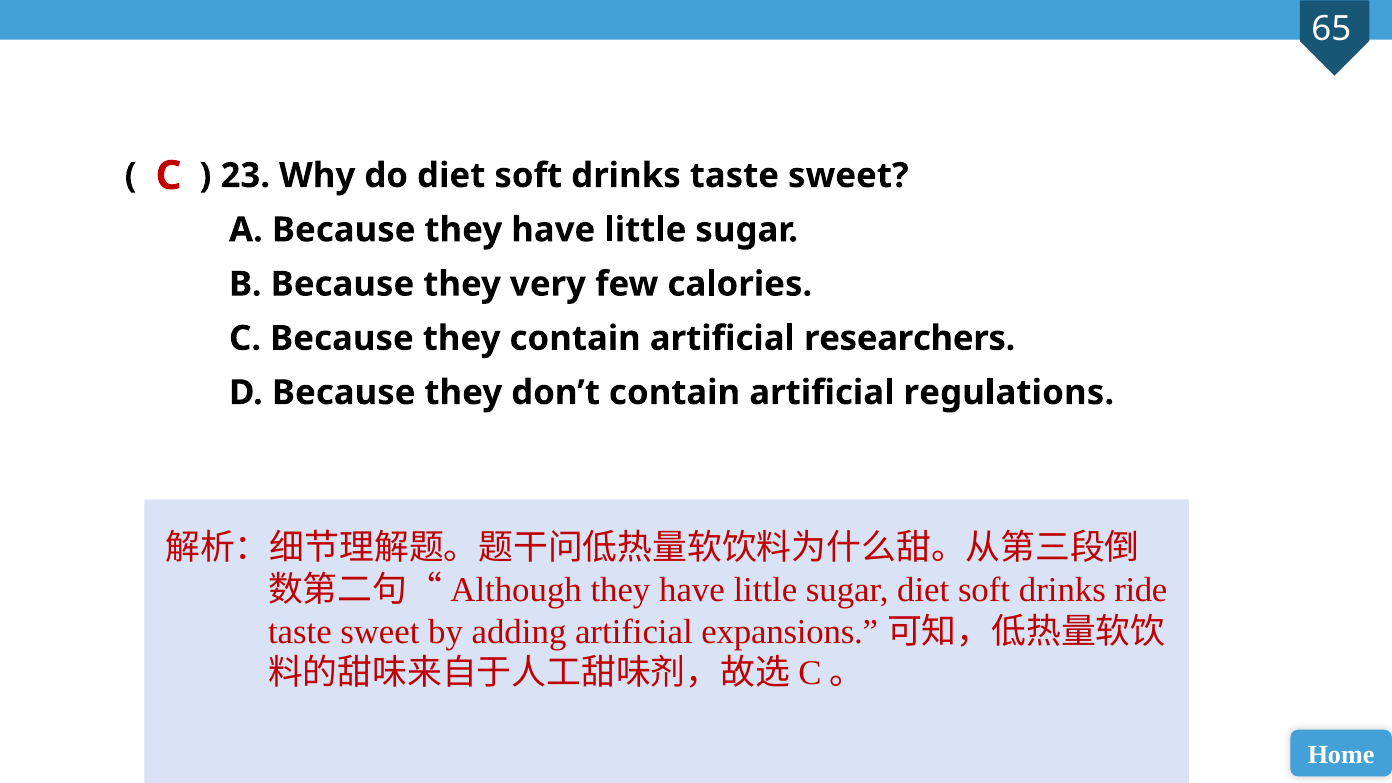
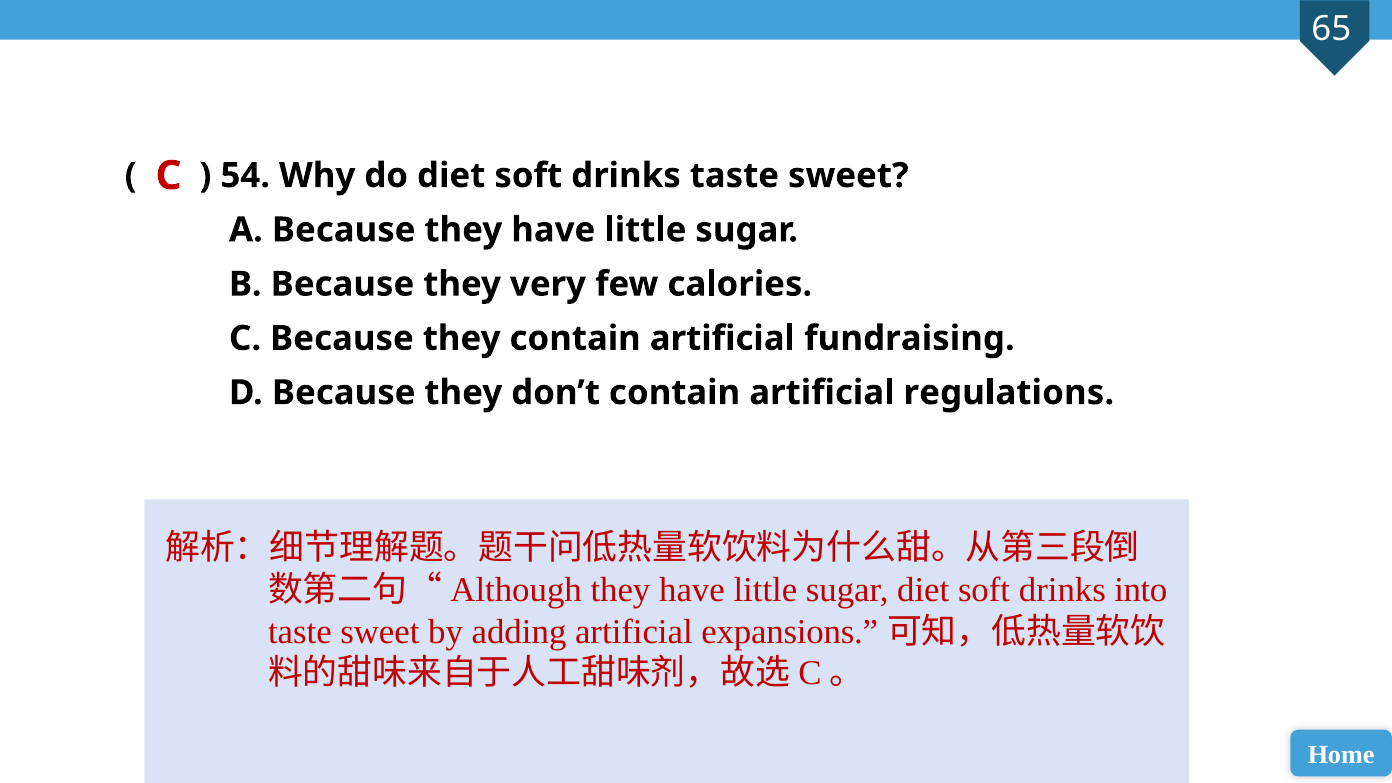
23: 23 -> 54
researchers: researchers -> fundraising
ride: ride -> into
